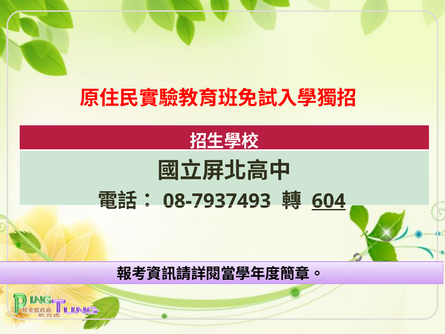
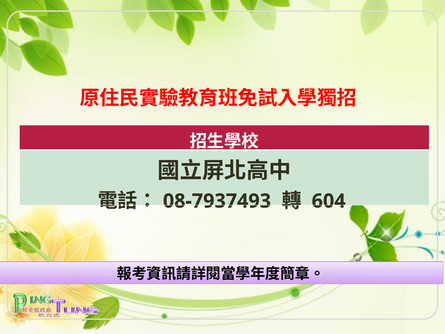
604 underline: present -> none
